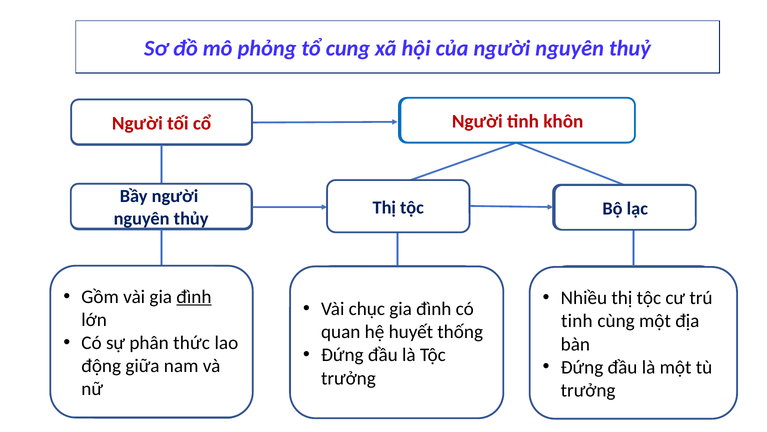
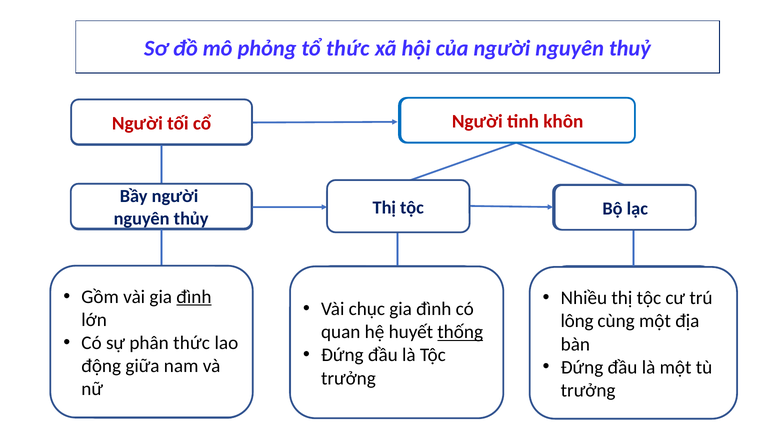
tổ cung: cung -> thức
tinh at (577, 321): tinh -> lông
thống underline: none -> present
